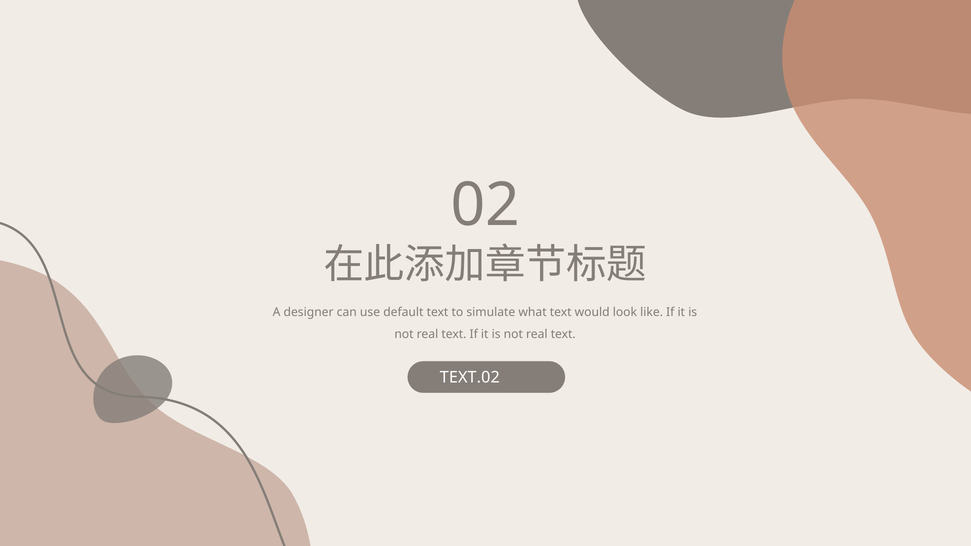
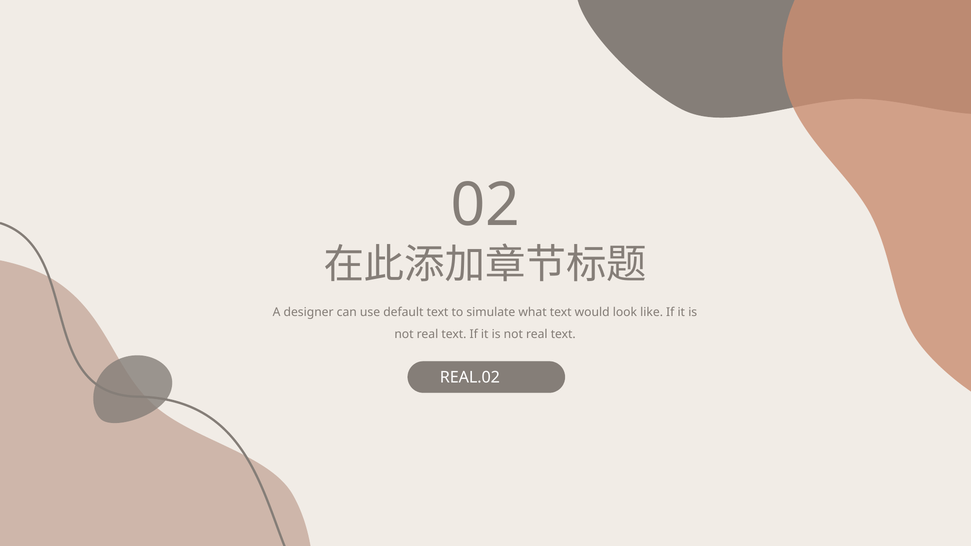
TEXT.02: TEXT.02 -> REAL.02
